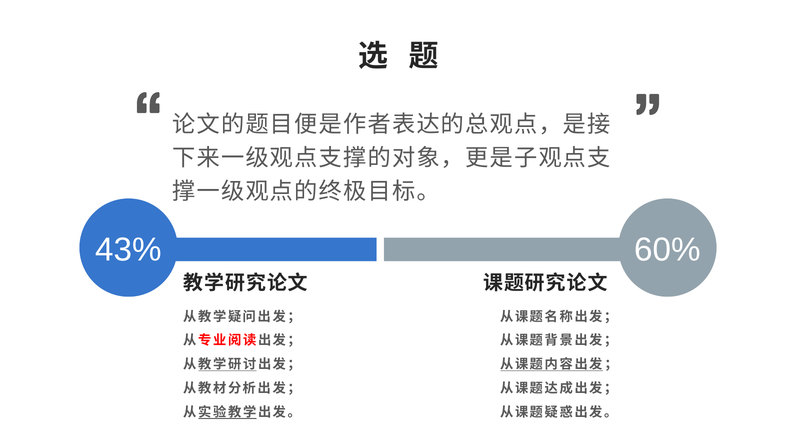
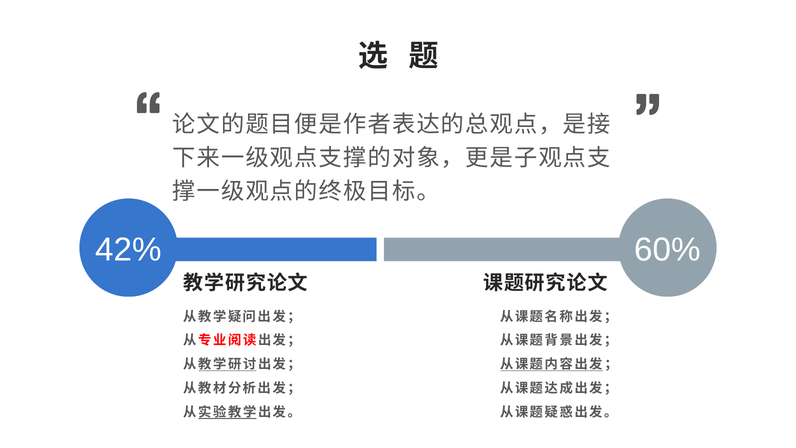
43%: 43% -> 42%
